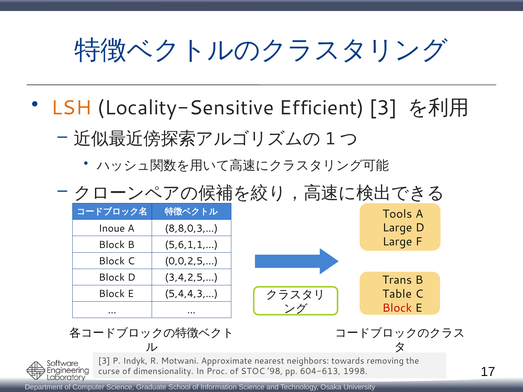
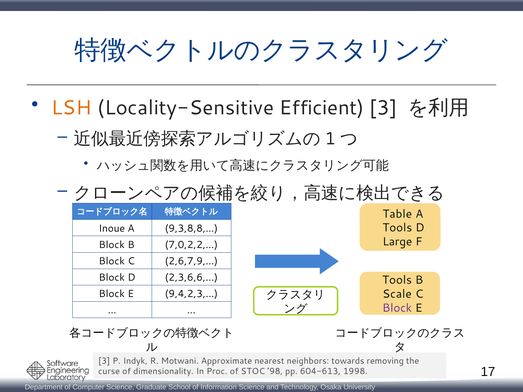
Tools: Tools -> Table
Large at (397, 228): Large -> Tools
8,8,0,3,…: 8,8,0,3,… -> 9,3,8,8,…
5,6,1,1,…: 5,6,1,1,… -> 7,0,2,2,…
0,0,2,5,…: 0,0,2,5,… -> 2,6,7,9,…
3,4,2,5,…: 3,4,2,5,… -> 2,3,6,6,…
Trans at (397, 280): Trans -> Tools
Table: Table -> Scale
5,4,4,3,…: 5,4,4,3,… -> 9,4,2,3,…
Block at (397, 308) colour: red -> purple
